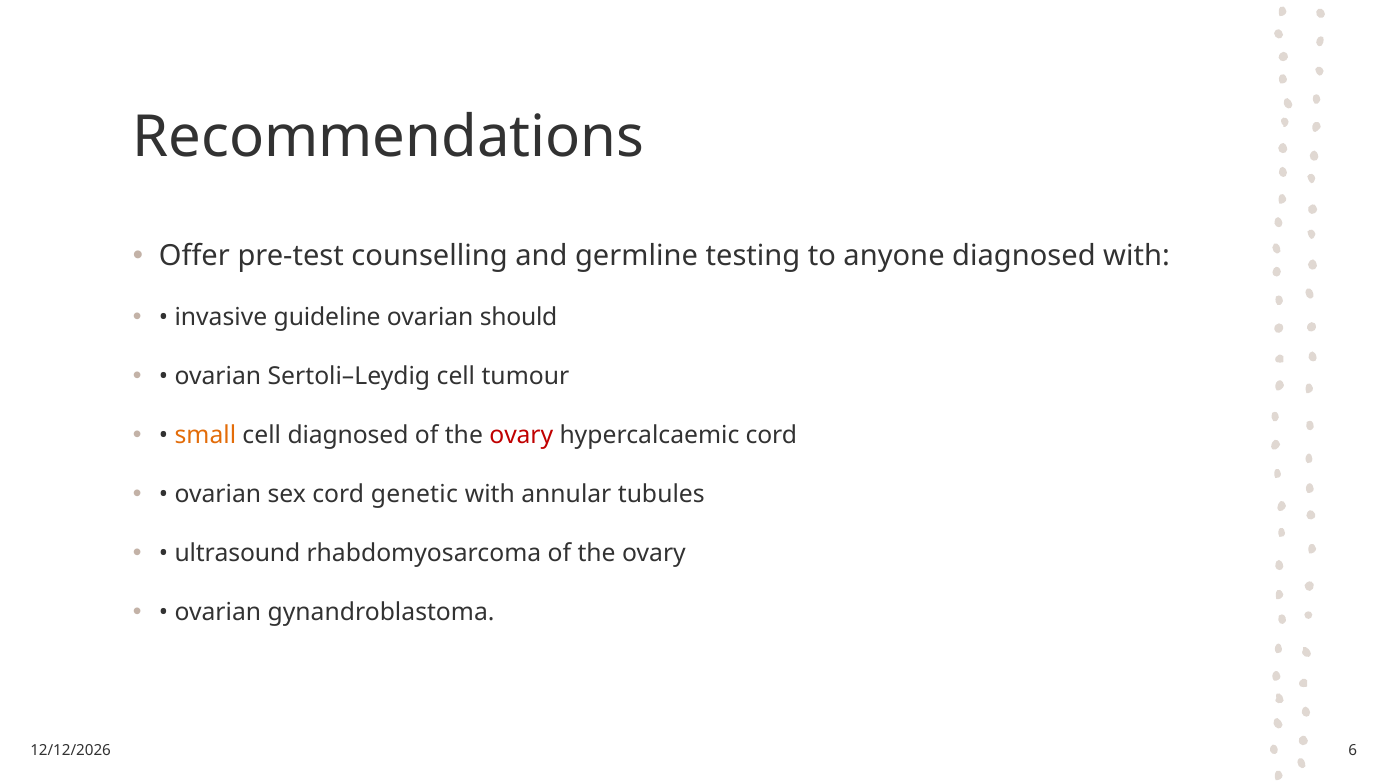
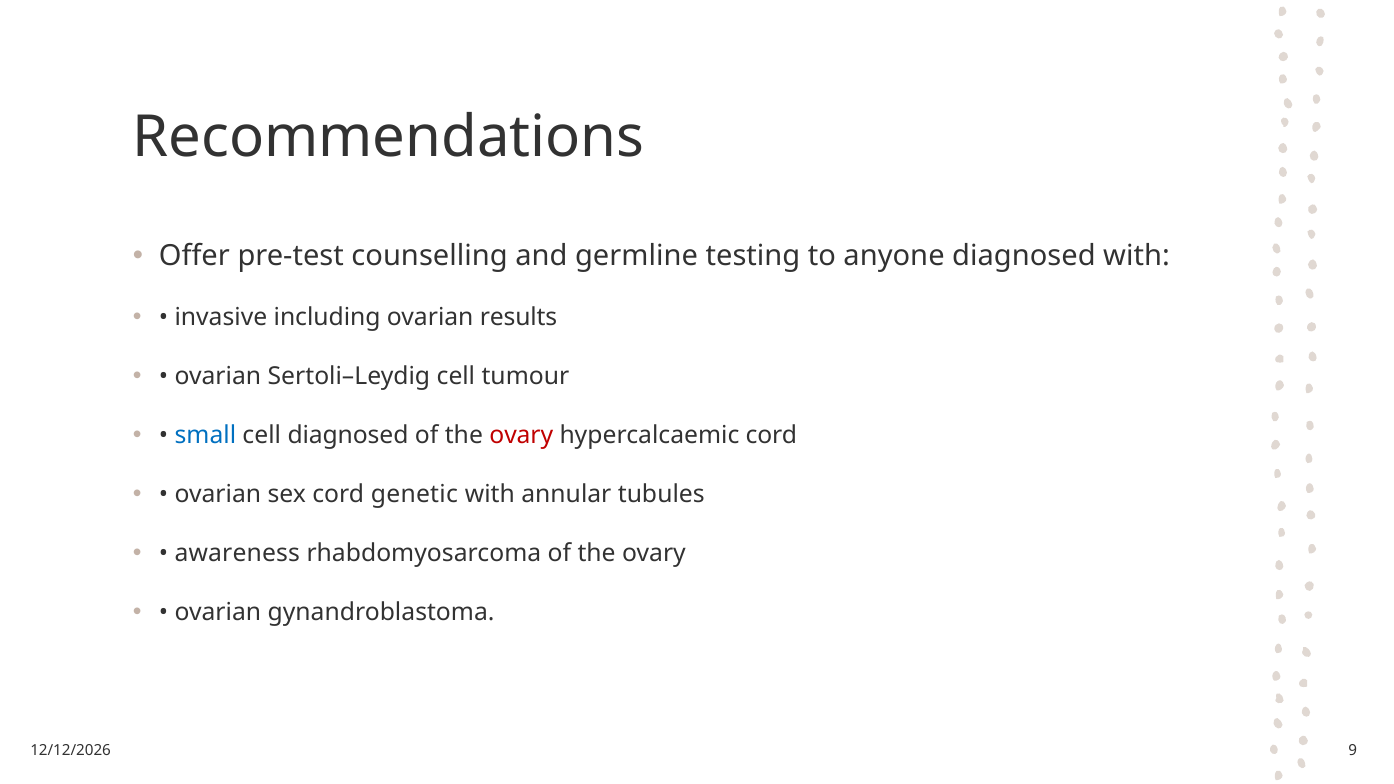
guideline: guideline -> including
should: should -> results
small colour: orange -> blue
ultrasound: ultrasound -> awareness
6: 6 -> 9
